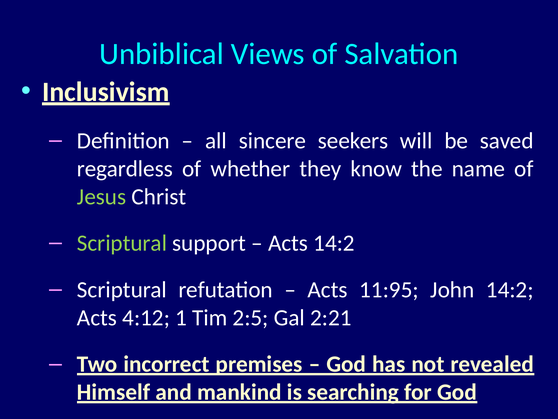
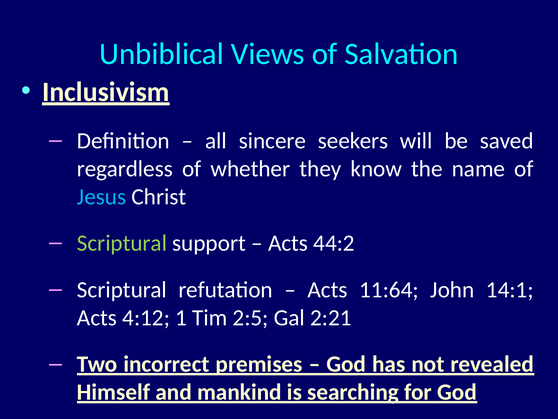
Jesus colour: light green -> light blue
Acts 14:2: 14:2 -> 44:2
11:95: 11:95 -> 11:64
John 14:2: 14:2 -> 14:1
